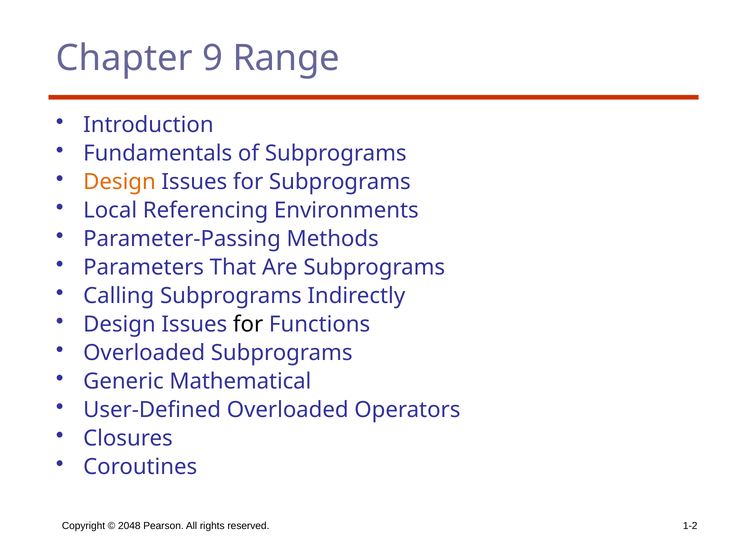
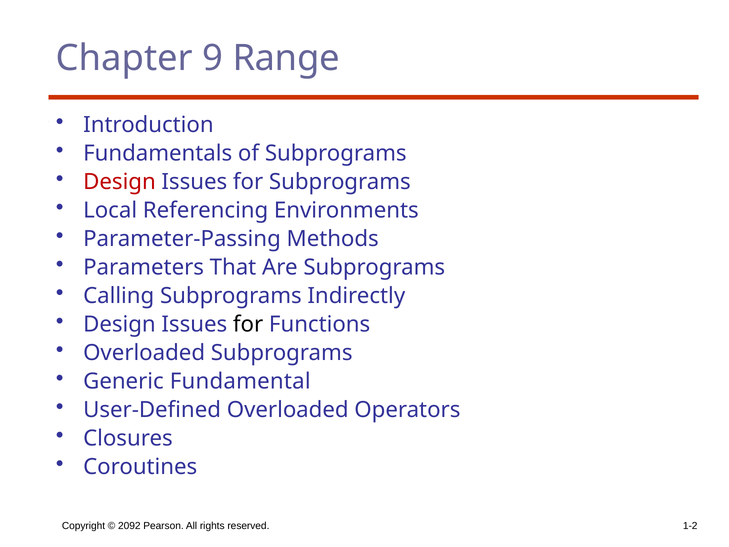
Design at (120, 182) colour: orange -> red
Mathematical: Mathematical -> Fundamental
2048: 2048 -> 2092
